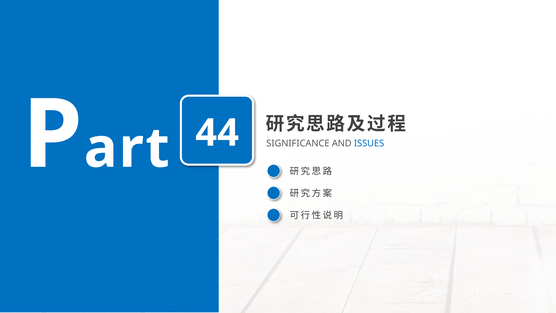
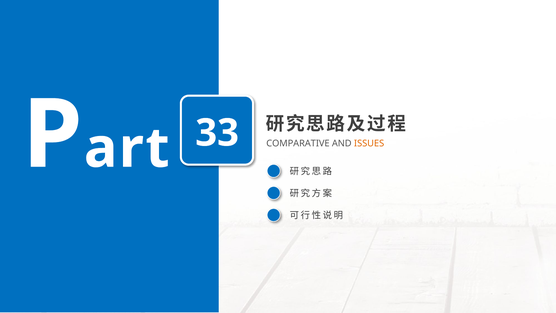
44: 44 -> 33
SIGNIFICANCE: SIGNIFICANCE -> COMPARATIVE
ISSUES colour: blue -> orange
